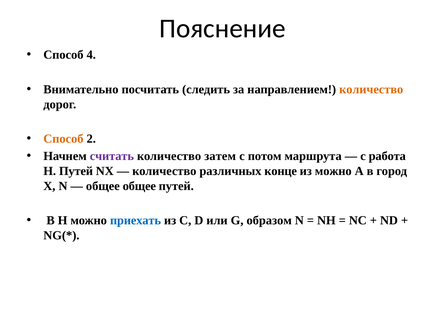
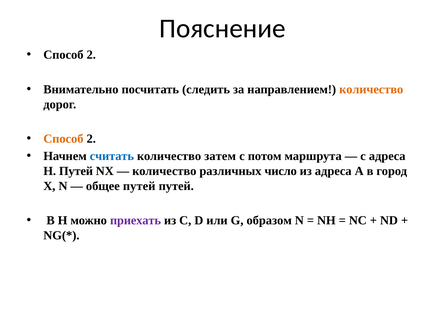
4 at (91, 55): 4 -> 2
считать colour: purple -> blue
с работа: работа -> адреса
конце: конце -> число
из можно: можно -> адреса
общее общее: общее -> путей
приехать colour: blue -> purple
